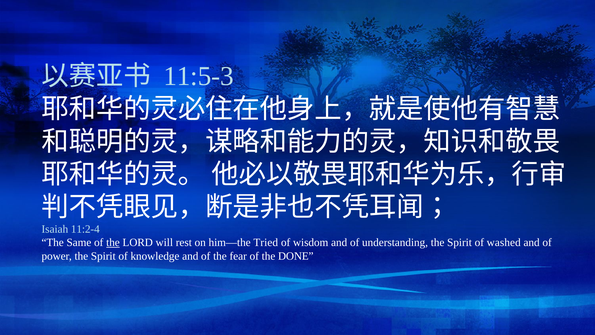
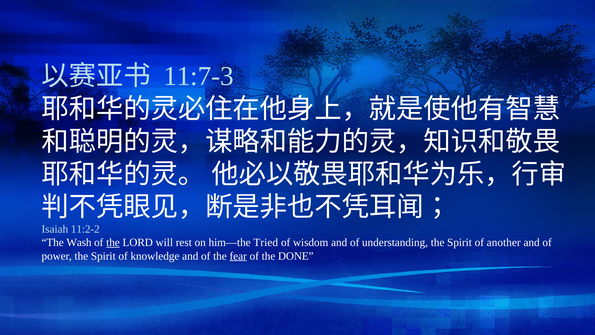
11:5-3: 11:5-3 -> 11:7-3
11:2-4: 11:2-4 -> 11:2-2
Same: Same -> Wash
washed: washed -> another
fear underline: none -> present
